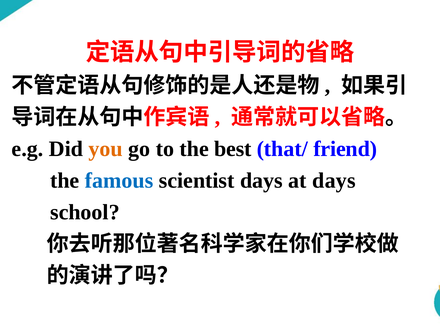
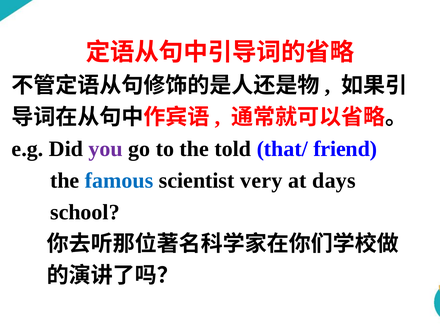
you colour: orange -> purple
best: best -> told
scientist days: days -> very
